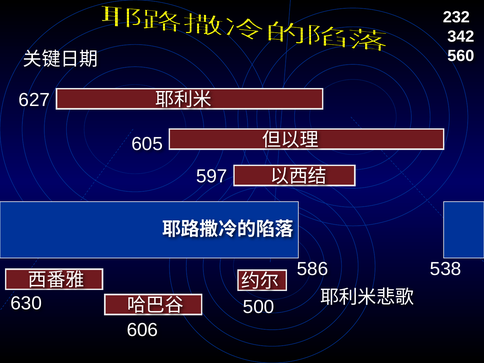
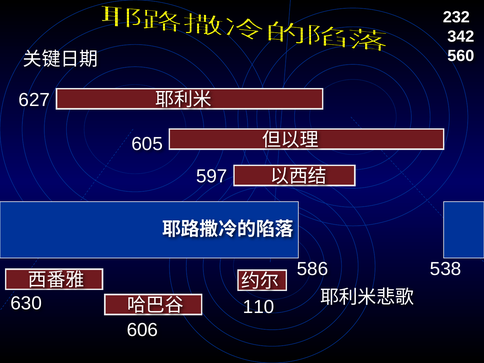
500: 500 -> 110
